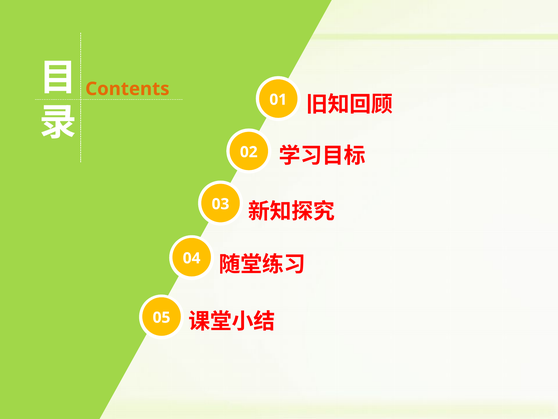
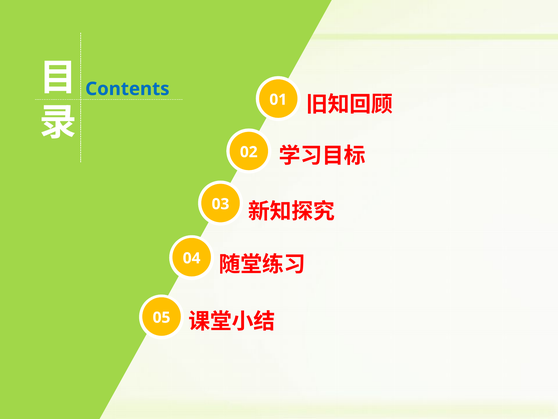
Contents colour: orange -> blue
